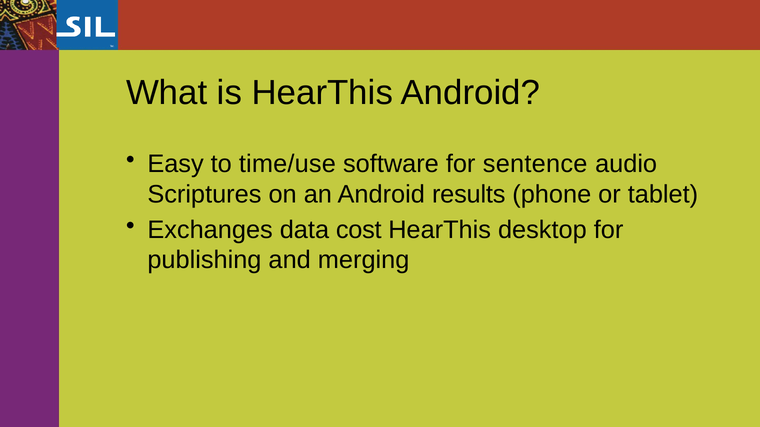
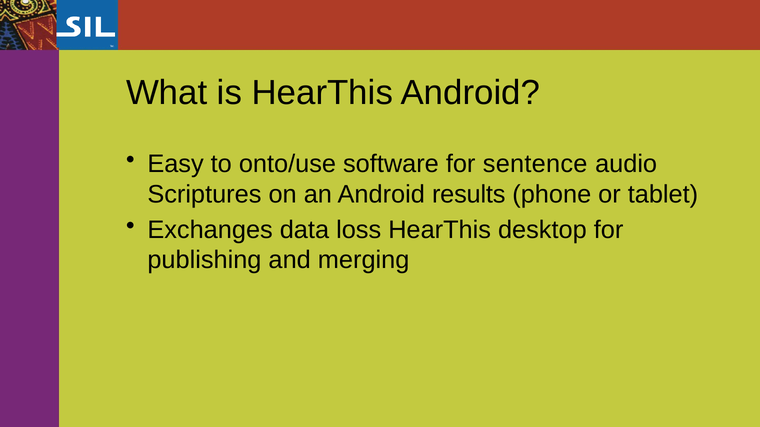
time/use: time/use -> onto/use
cost: cost -> loss
